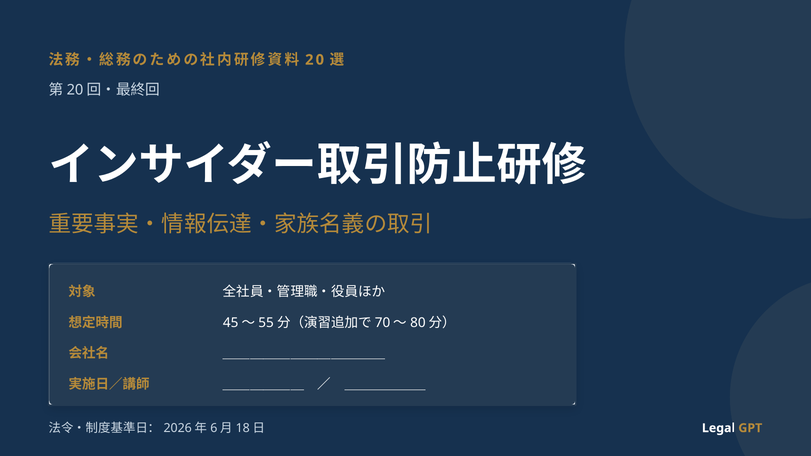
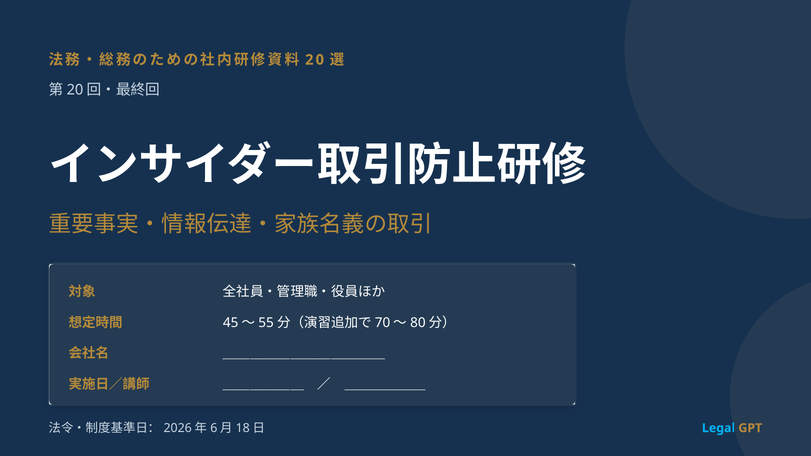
Legal colour: white -> light blue
